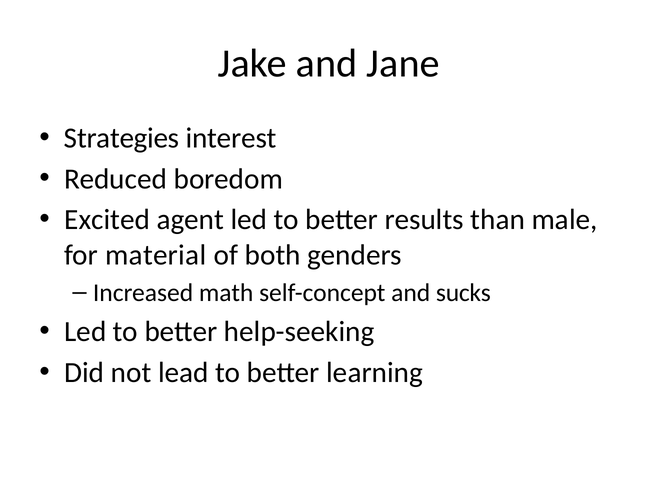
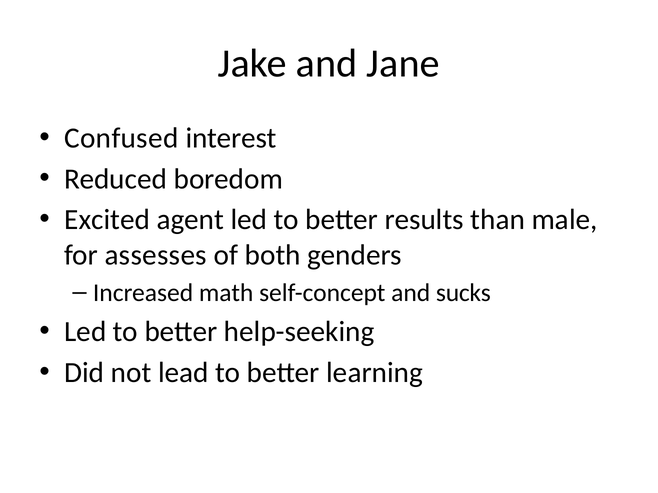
Strategies: Strategies -> Confused
material: material -> assesses
